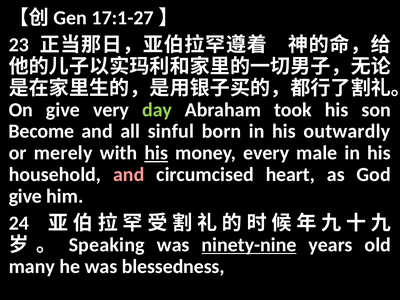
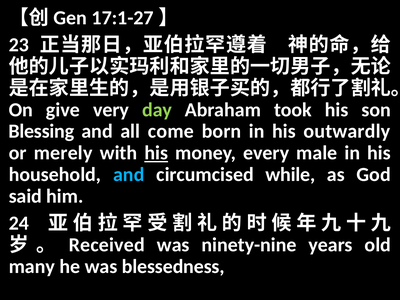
Become: Become -> Blessing
sinful: sinful -> come
and at (129, 175) colour: pink -> light blue
heart: heart -> while
give at (25, 196): give -> said
Speaking: Speaking -> Received
ninety-nine underline: present -> none
